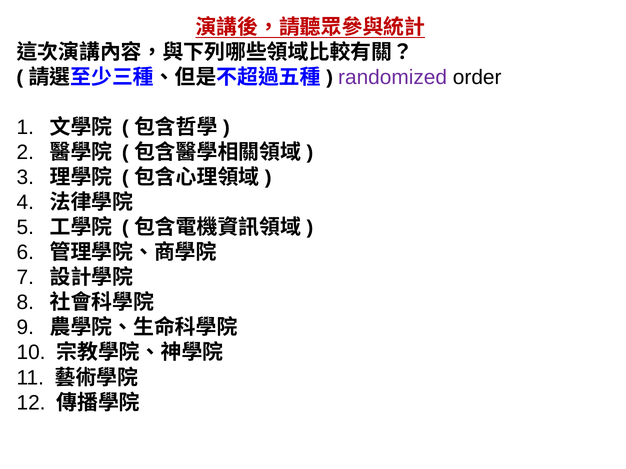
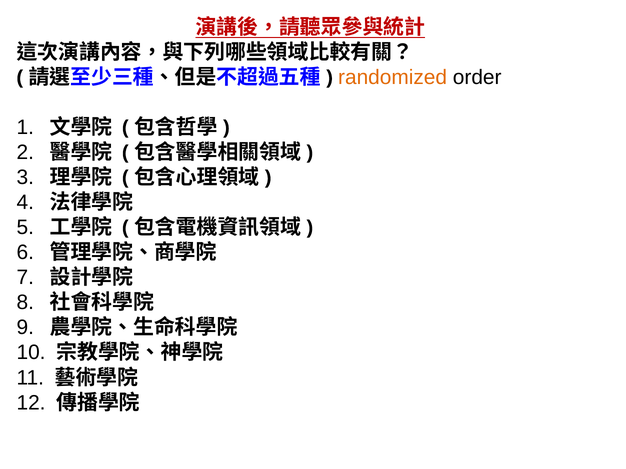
randomized colour: purple -> orange
